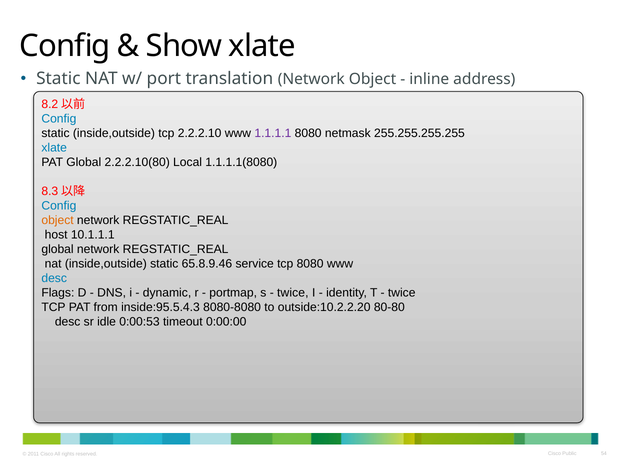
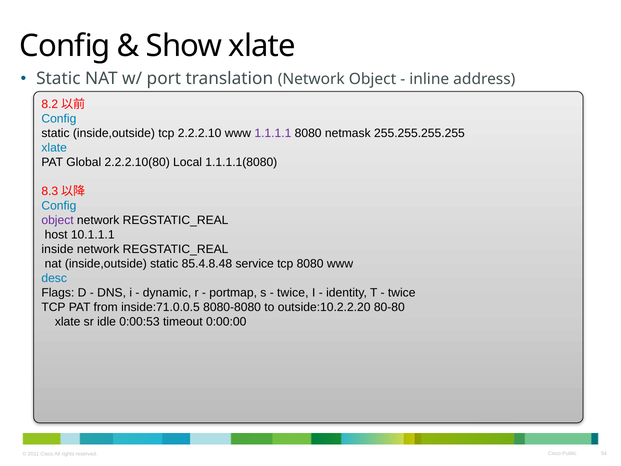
object at (58, 220) colour: orange -> purple
global at (58, 249): global -> inside
65.8.9.46: 65.8.9.46 -> 85.4.8.48
inside:95.5.4.3: inside:95.5.4.3 -> inside:71.0.0.5
desc at (68, 322): desc -> xlate
